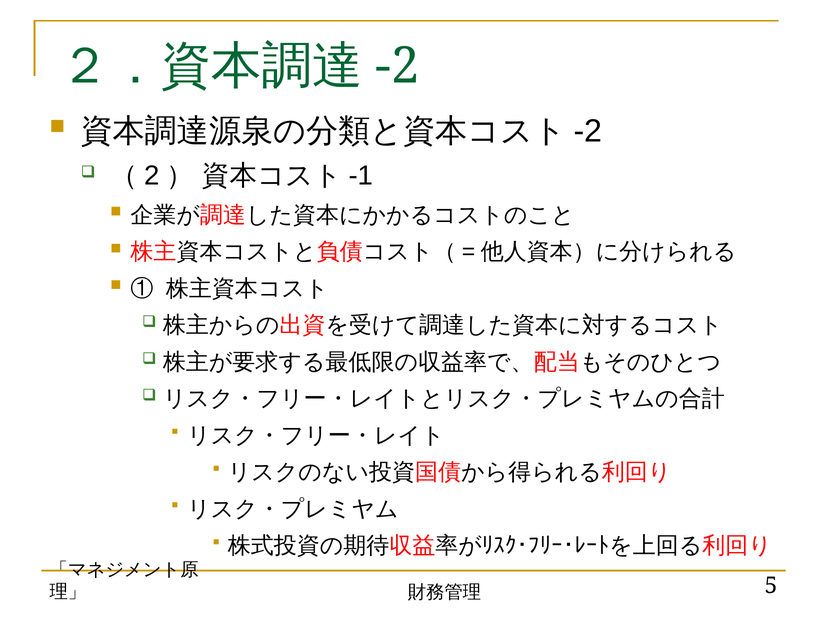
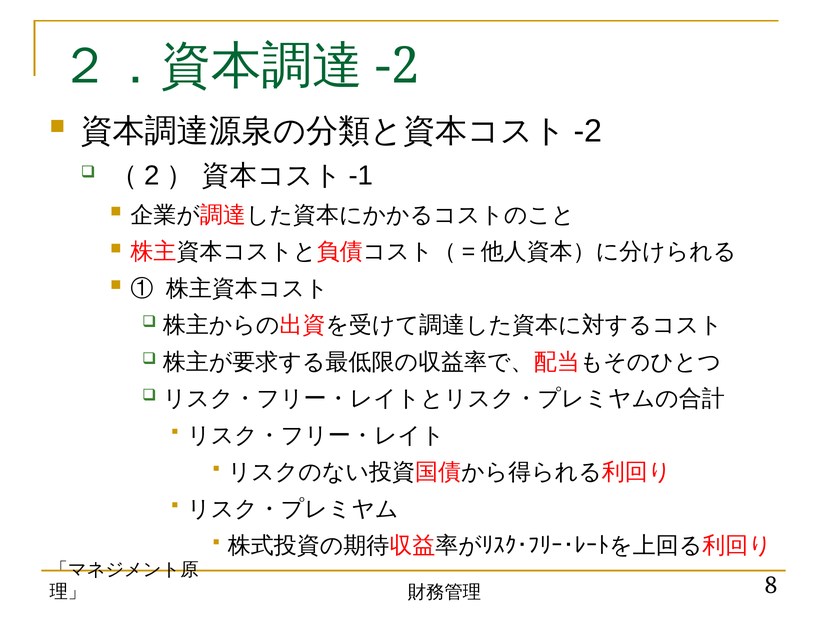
5: 5 -> 8
